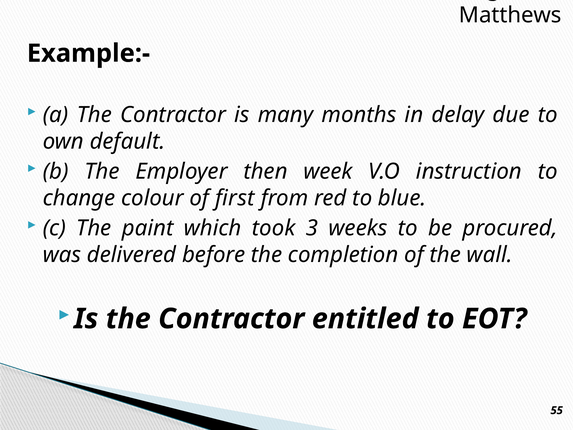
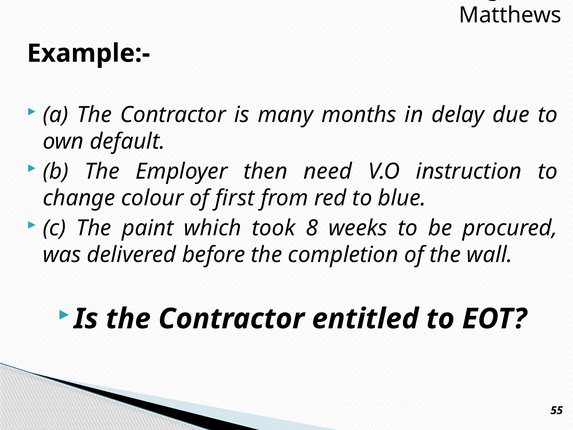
week: week -> need
3: 3 -> 8
